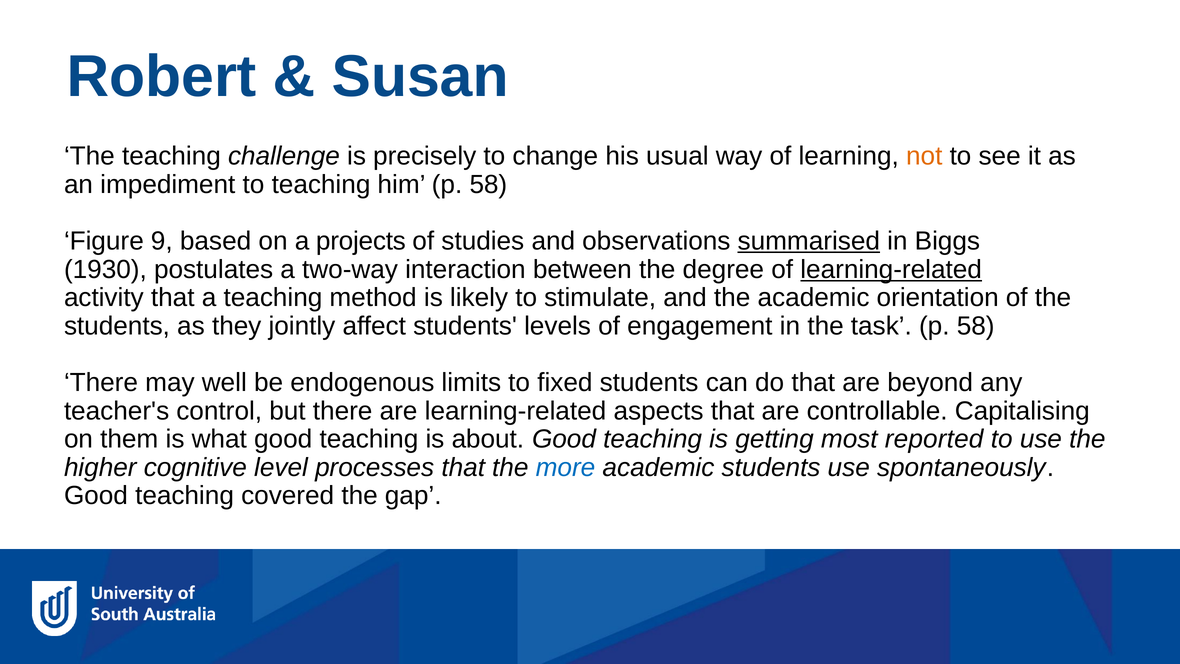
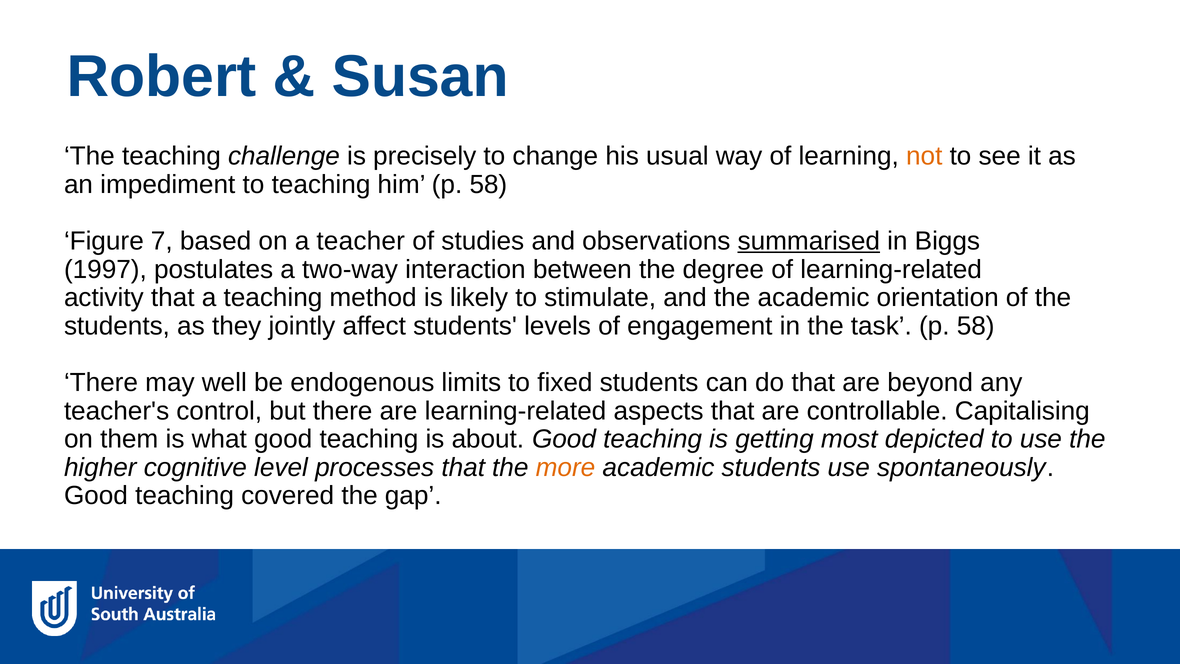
9: 9 -> 7
projects: projects -> teacher
1930: 1930 -> 1997
learning-related at (891, 269) underline: present -> none
reported: reported -> depicted
more colour: blue -> orange
